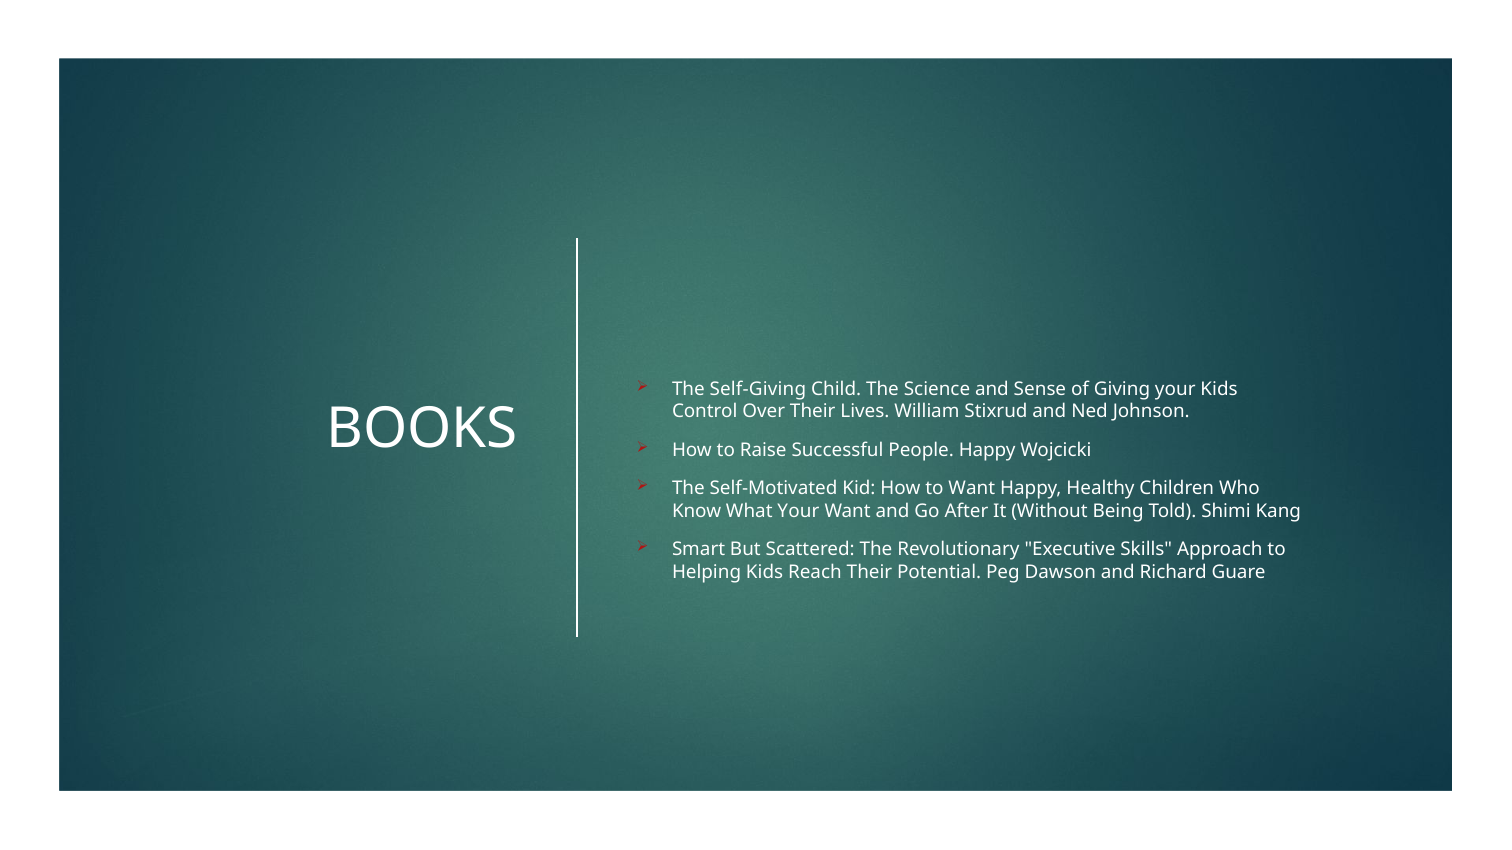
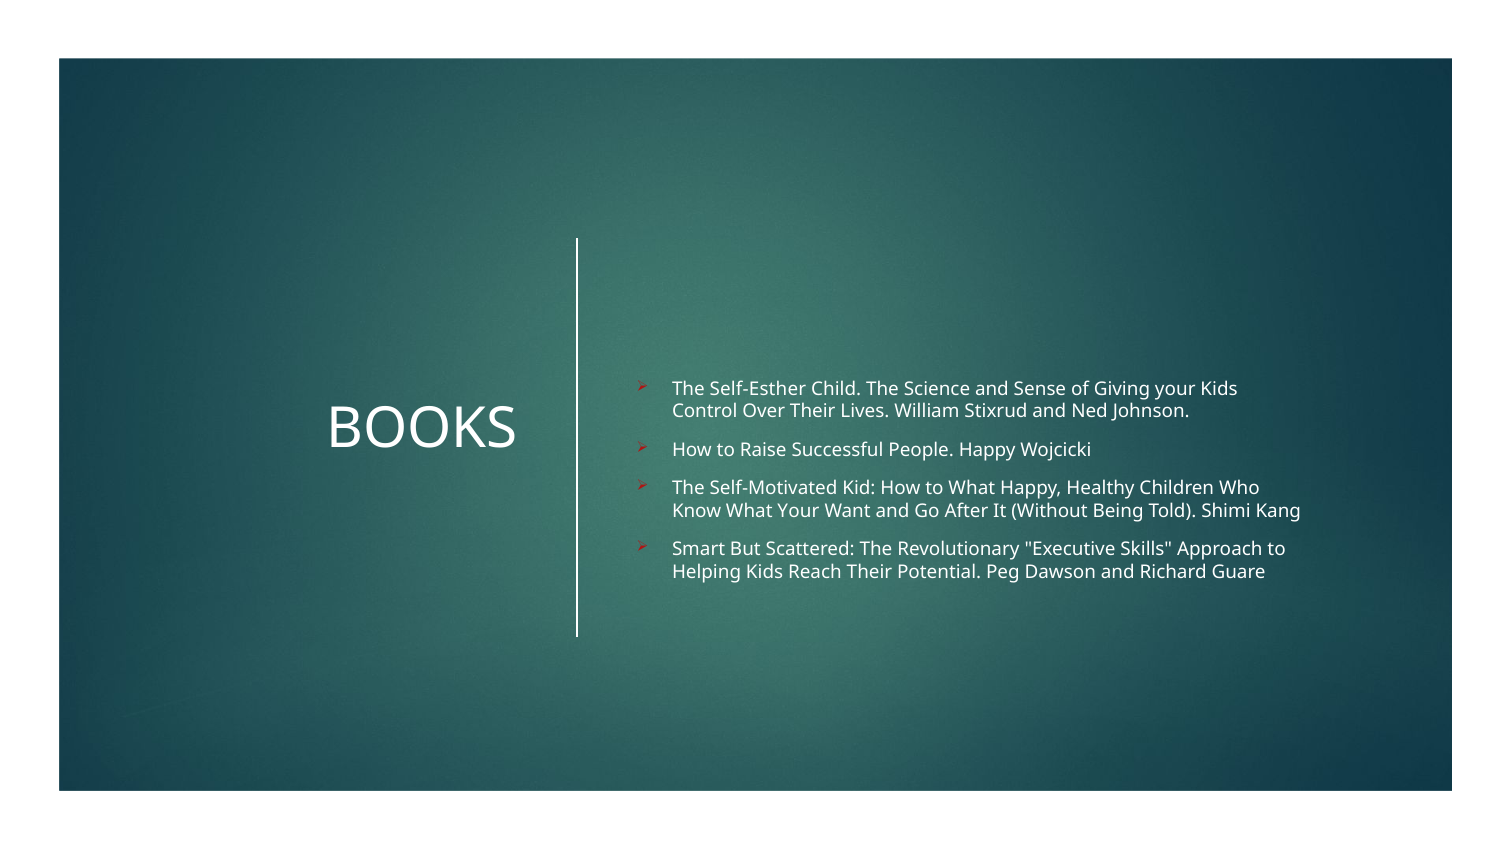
Self-Giving: Self-Giving -> Self-Esther
to Want: Want -> What
